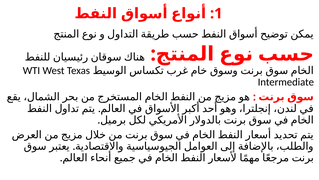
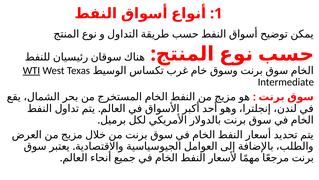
WTI underline: none -> present
